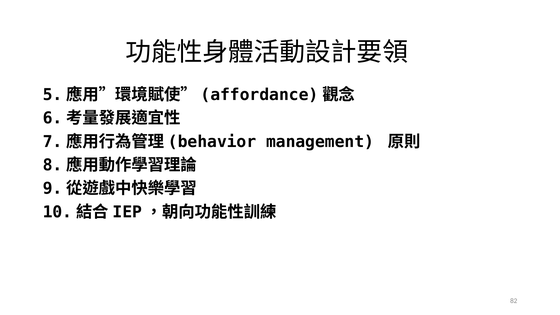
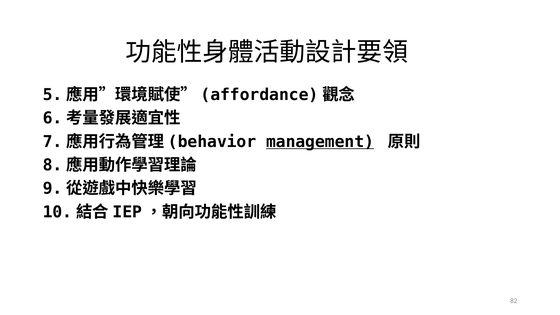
management underline: none -> present
